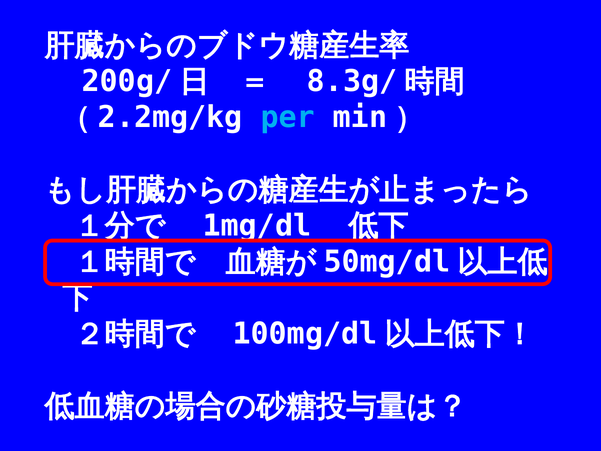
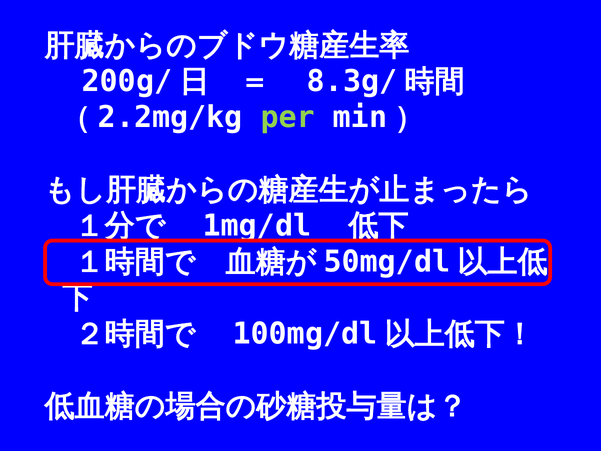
per colour: light blue -> light green
